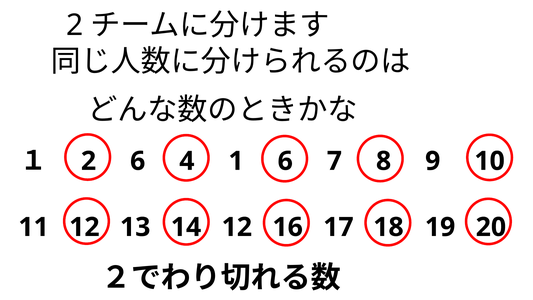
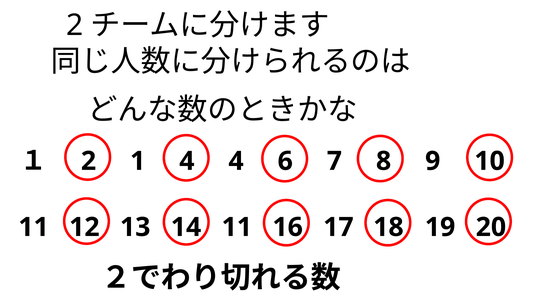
１ 6: 6 -> 1
1 at (236, 161): 1 -> 4
12 at (237, 227): 12 -> 11
